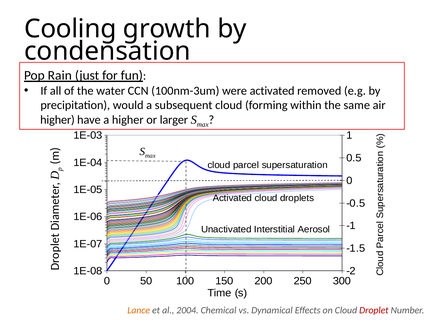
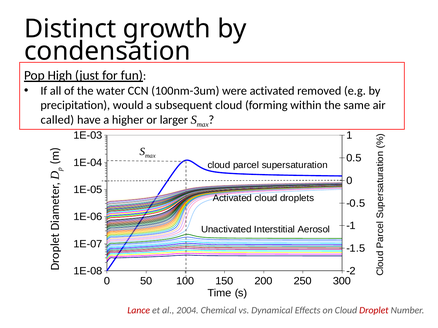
Cooling: Cooling -> Distinct
Rain: Rain -> High
higher at (57, 120): higher -> called
Lance colour: orange -> red
